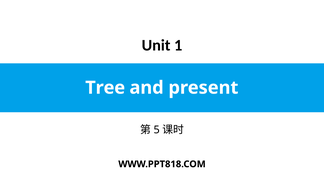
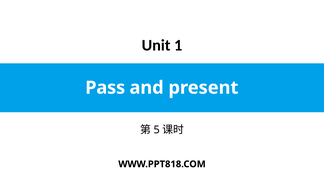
Tree: Tree -> Pass
